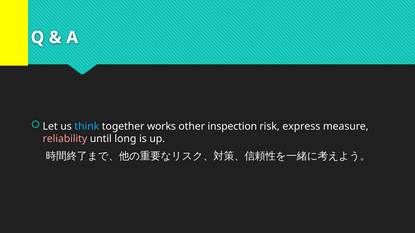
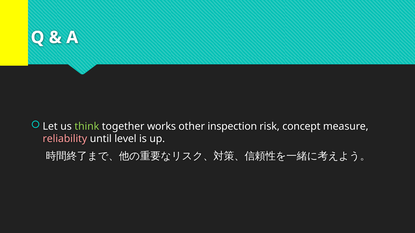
think colour: light blue -> light green
express: express -> concept
long: long -> level
